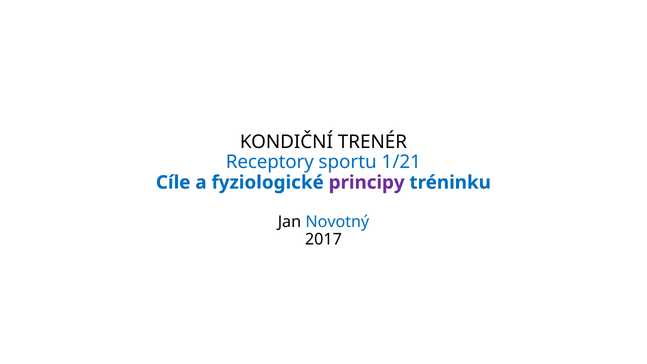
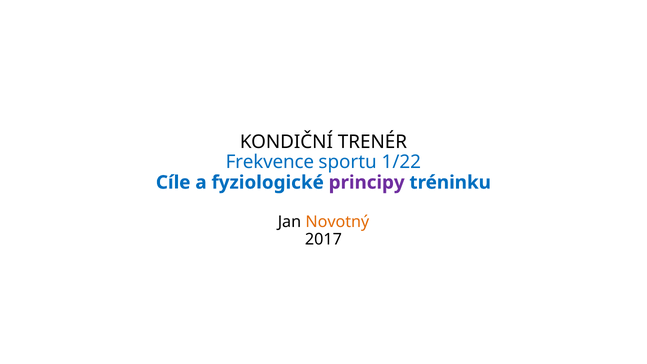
Receptory: Receptory -> Frekvence
1/21: 1/21 -> 1/22
Novotný colour: blue -> orange
